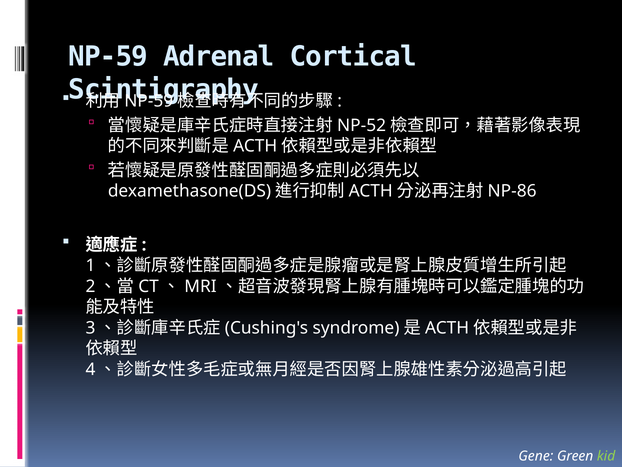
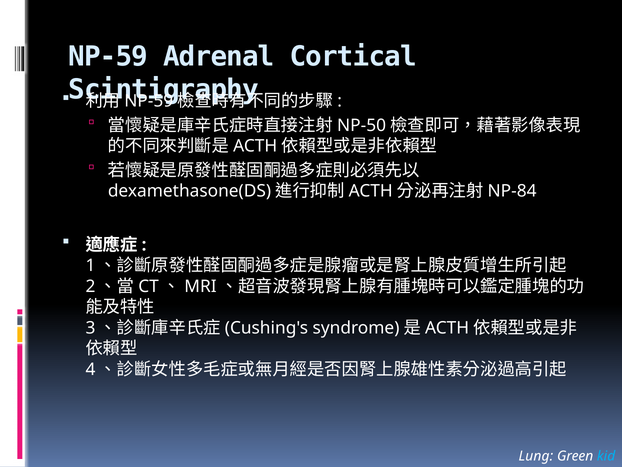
NP-52: NP-52 -> NP-50
NP-86: NP-86 -> NP-84
Gene: Gene -> Lung
kid colour: light green -> light blue
